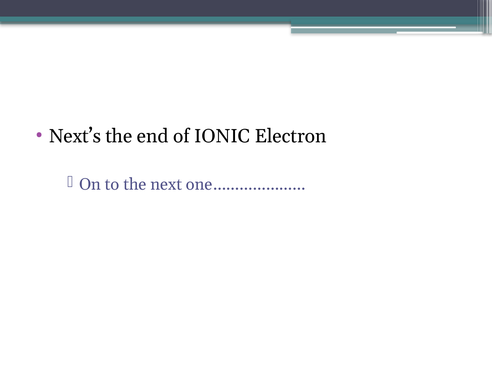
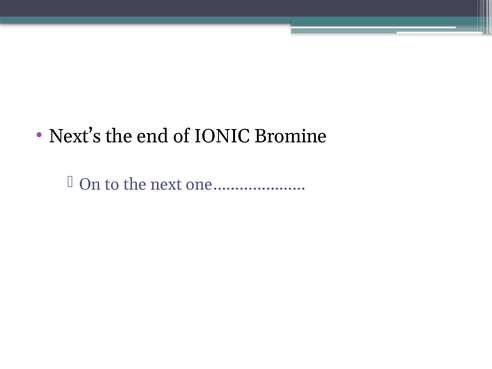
Electron: Electron -> Bromine
